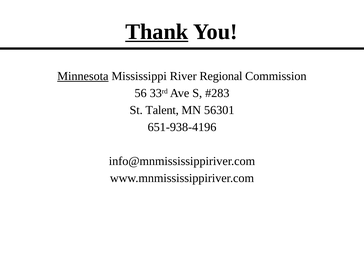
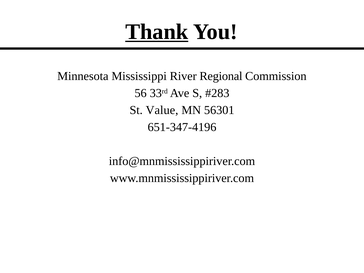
Minnesota underline: present -> none
Talent: Talent -> Value
651-938-4196: 651-938-4196 -> 651-347-4196
